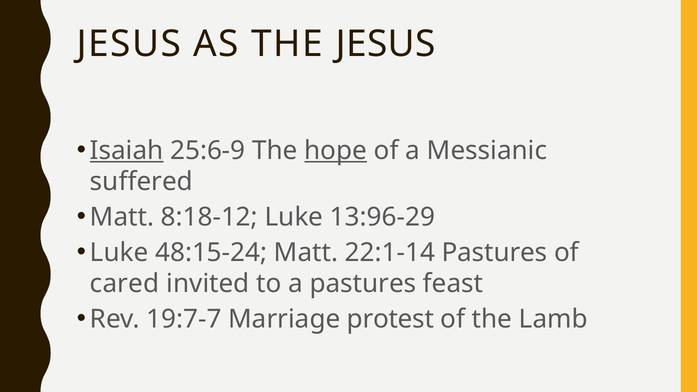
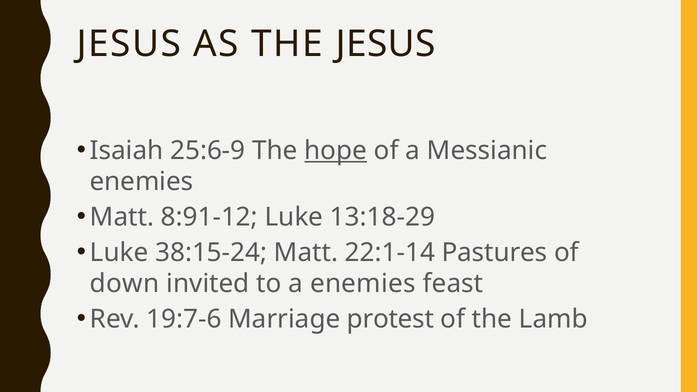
Isaiah underline: present -> none
suffered at (141, 182): suffered -> enemies
8:18-12: 8:18-12 -> 8:91-12
13:96-29: 13:96-29 -> 13:18-29
48:15-24: 48:15-24 -> 38:15-24
cared: cared -> down
a pastures: pastures -> enemies
19:7-7: 19:7-7 -> 19:7-6
